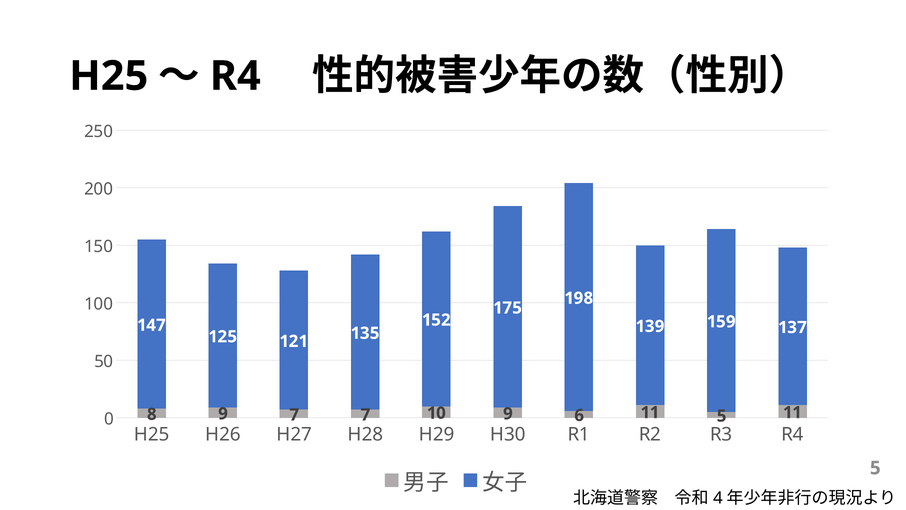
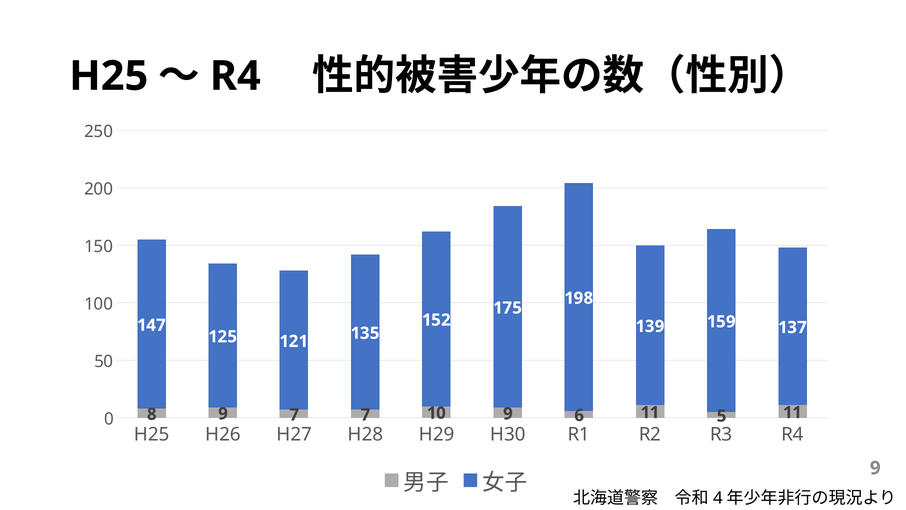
5 at (875, 468): 5 -> 9
